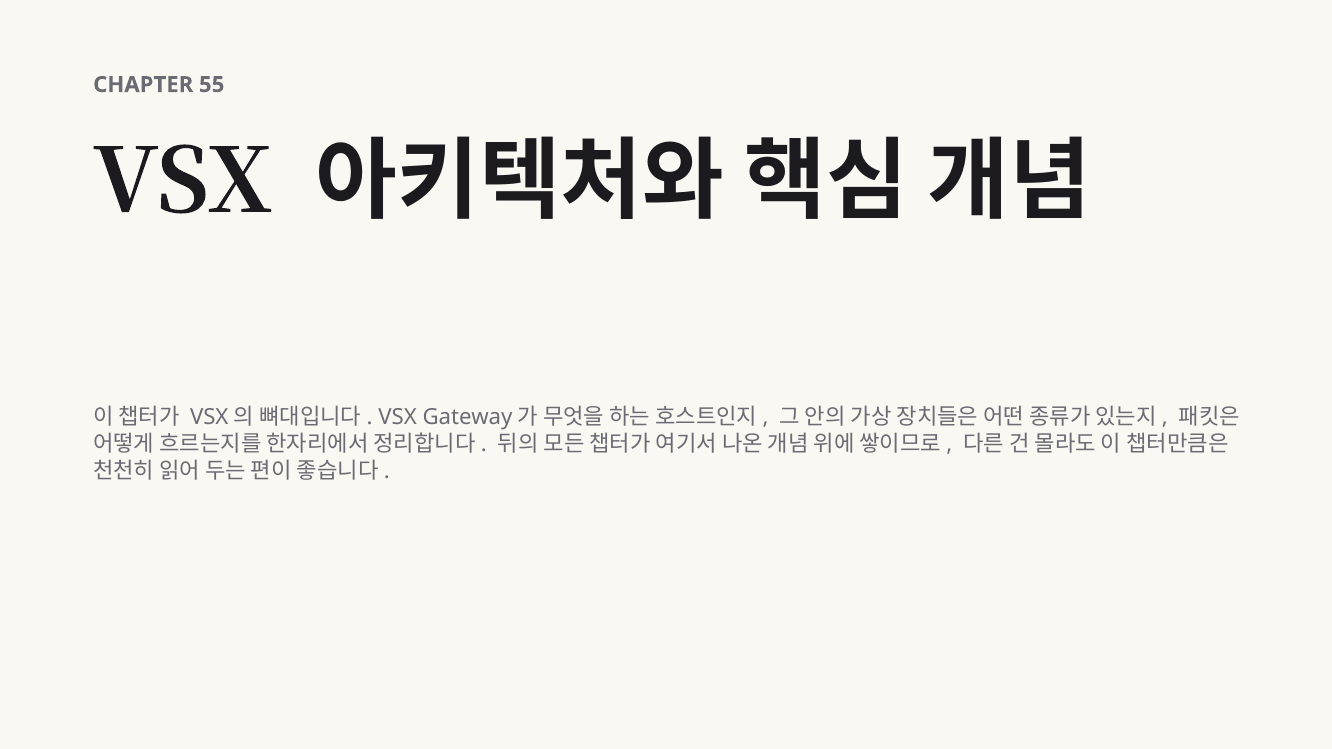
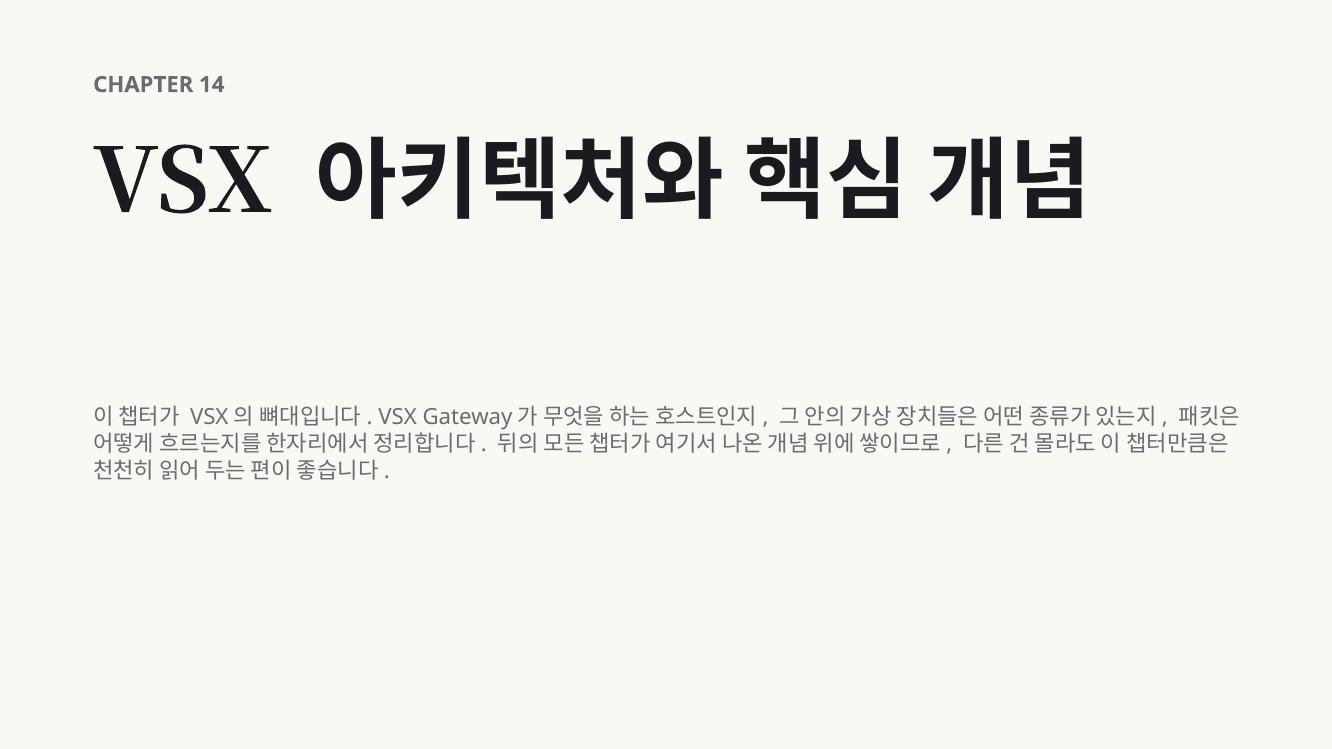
55: 55 -> 14
